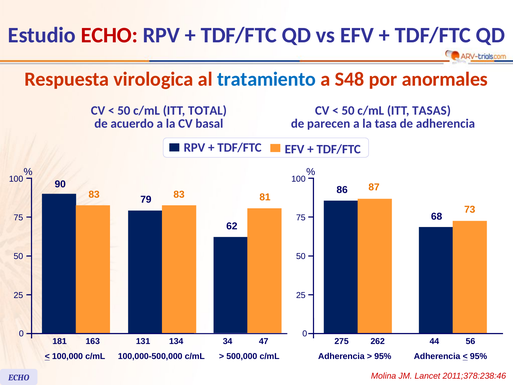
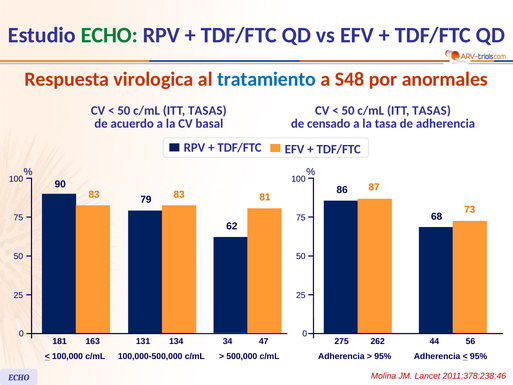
ECHO at (109, 35) colour: red -> green
TOTAL at (207, 111): TOTAL -> TASAS
parecen: parecen -> censado
